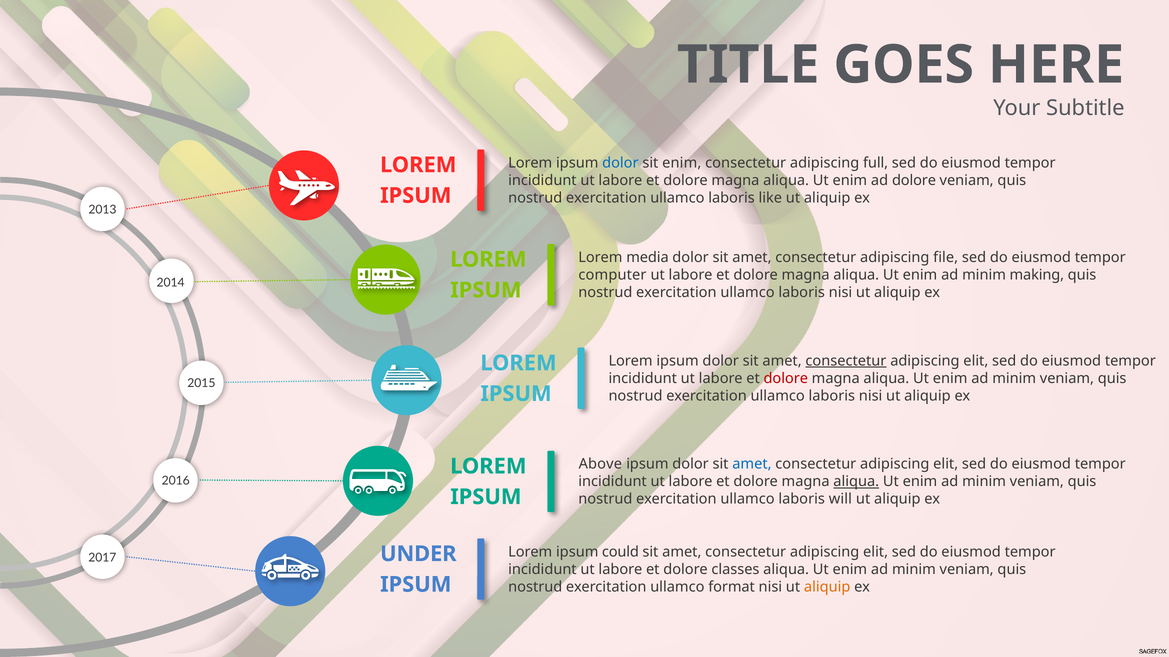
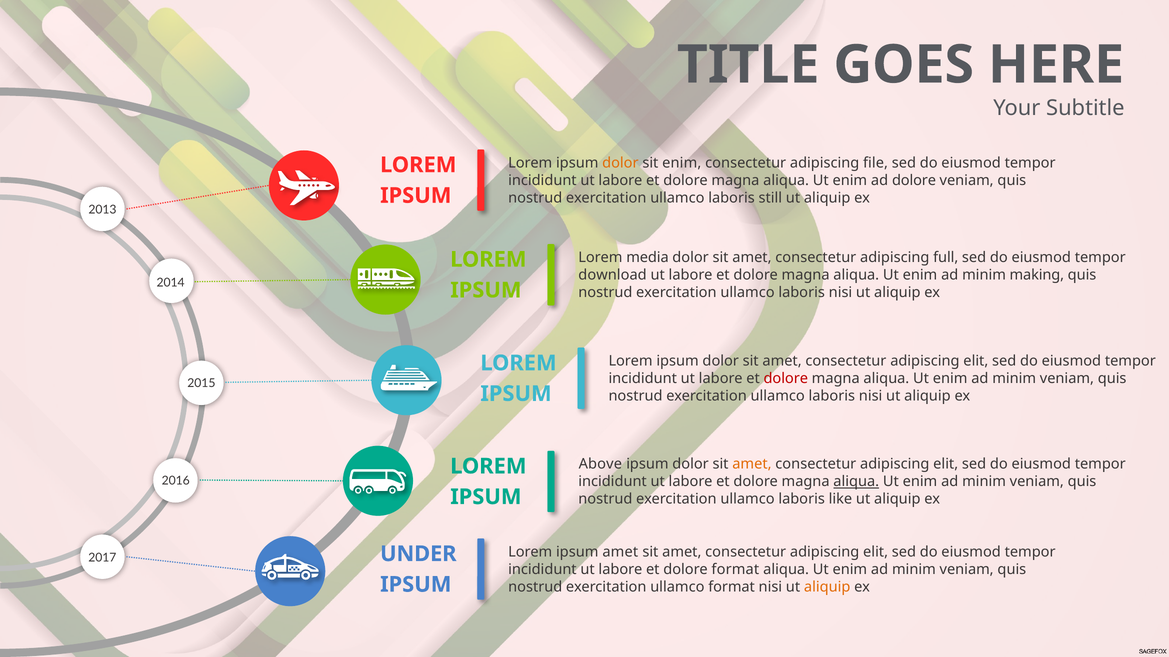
dolor at (620, 163) colour: blue -> orange
full: full -> file
like: like -> still
file: file -> full
computer: computer -> download
consectetur at (846, 361) underline: present -> none
amet at (752, 464) colour: blue -> orange
will: will -> like
ipsum could: could -> amet
dolore classes: classes -> format
